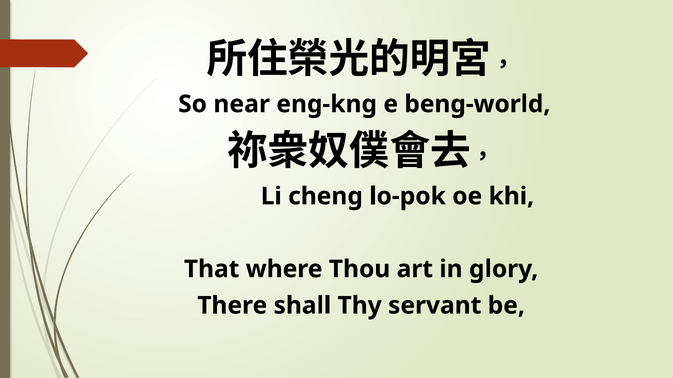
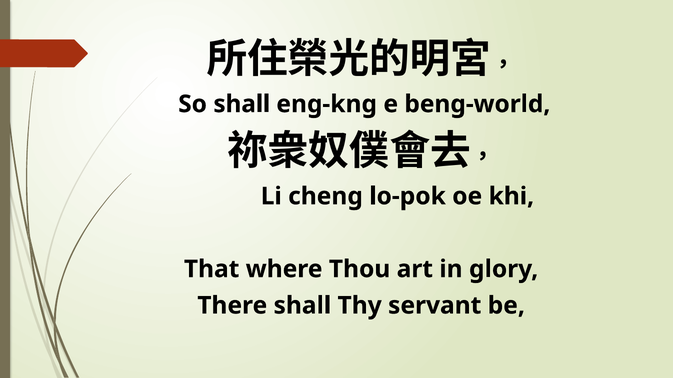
So near: near -> shall
